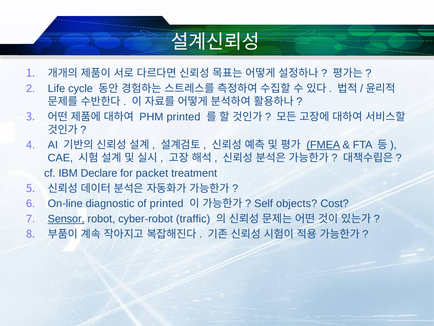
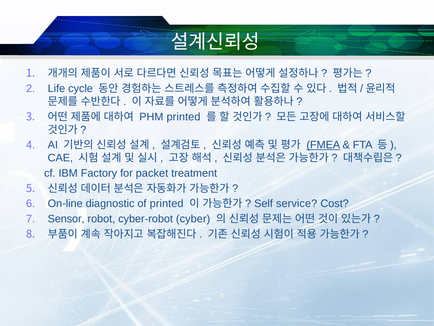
Declare: Declare -> Factory
objects: objects -> service
Sensor underline: present -> none
traffic: traffic -> cyber
